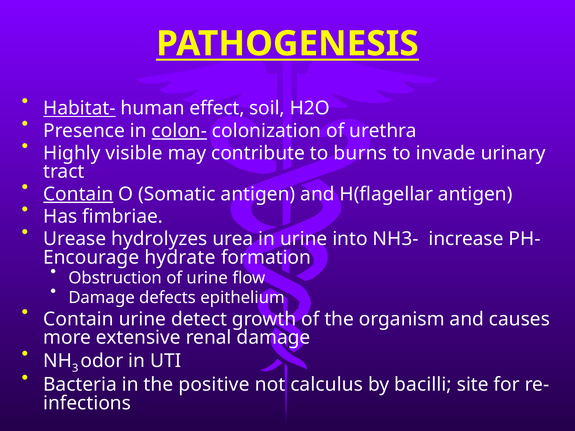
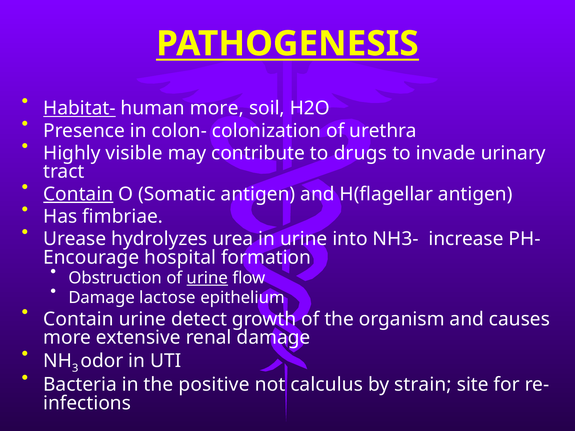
human effect: effect -> more
colon- underline: present -> none
burns: burns -> drugs
hydrate: hydrate -> hospital
urine at (207, 278) underline: none -> present
defects: defects -> lactose
bacilli: bacilli -> strain
